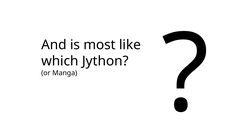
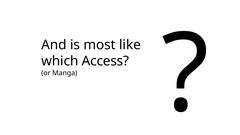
Jython: Jython -> Access
